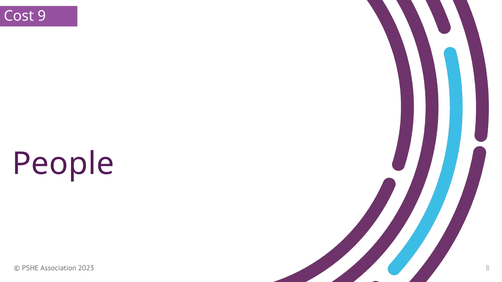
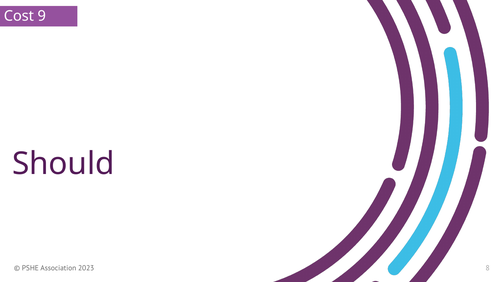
People: People -> Should
